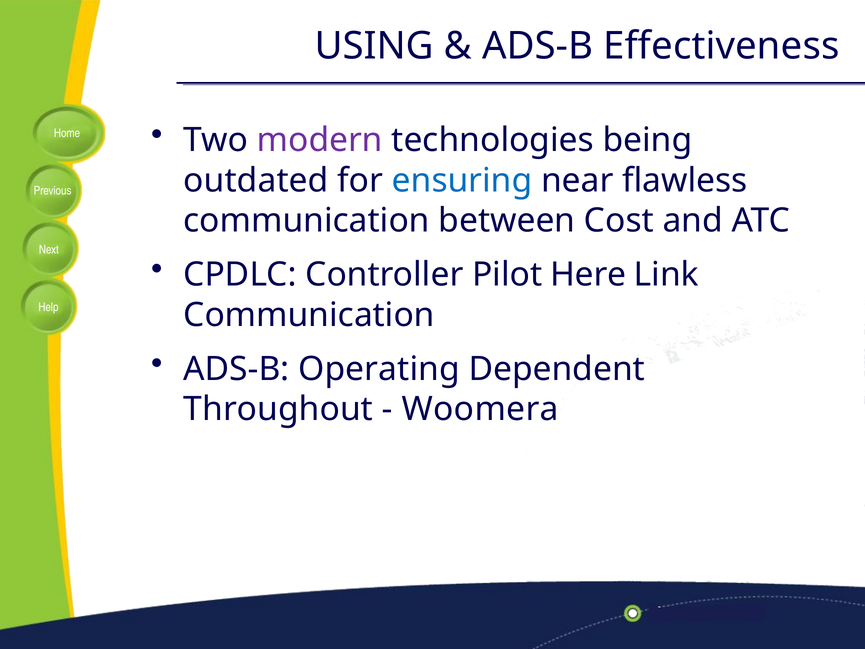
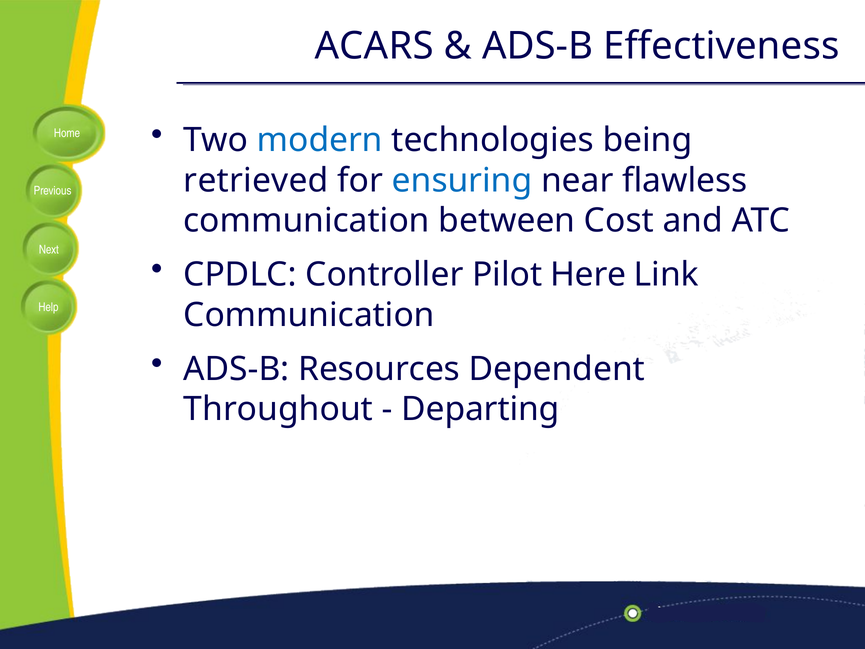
USING: USING -> ACARS
modern colour: purple -> blue
outdated: outdated -> retrieved
Operating: Operating -> Resources
Woomera: Woomera -> Departing
